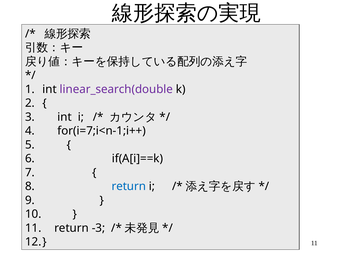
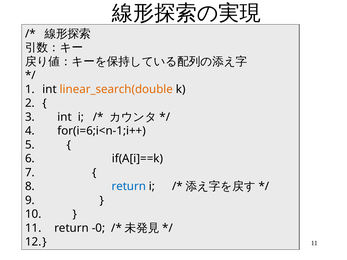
linear_search(double colour: purple -> orange
for(i=7;i<n-1;i++: for(i=7;i<n-1;i++ -> for(i=6;i<n-1;i++
-3: -3 -> -0
